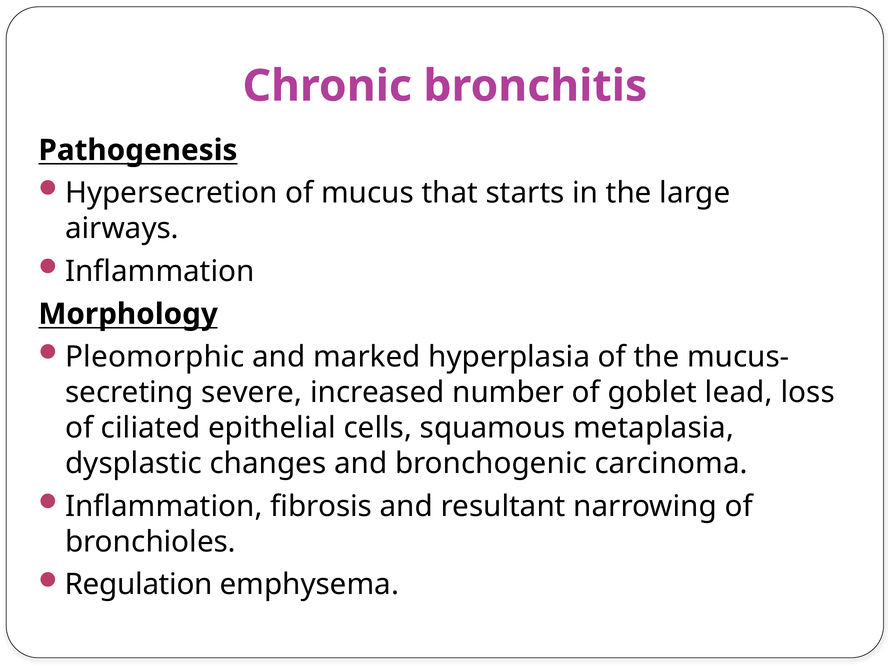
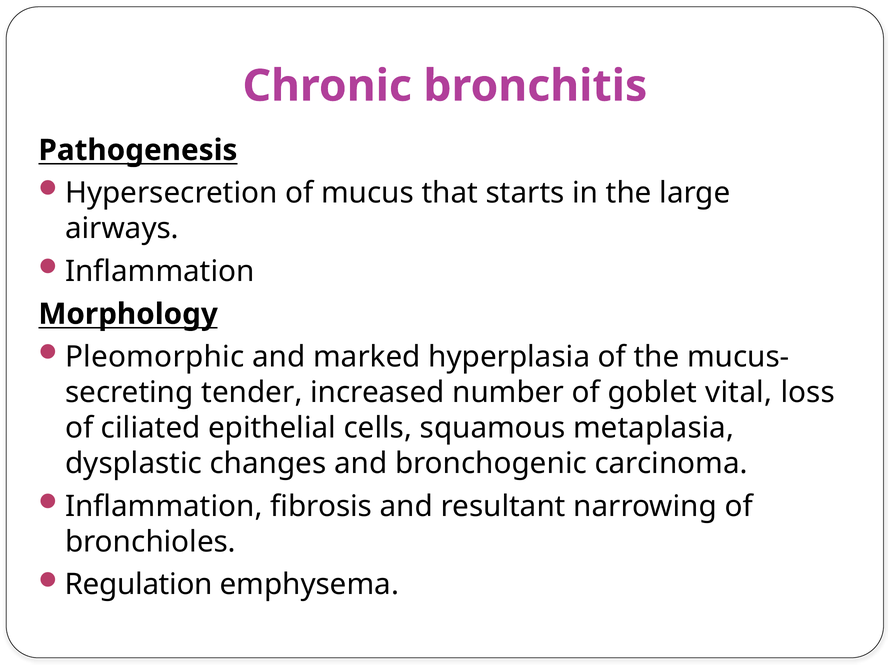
severe: severe -> tender
lead: lead -> vital
